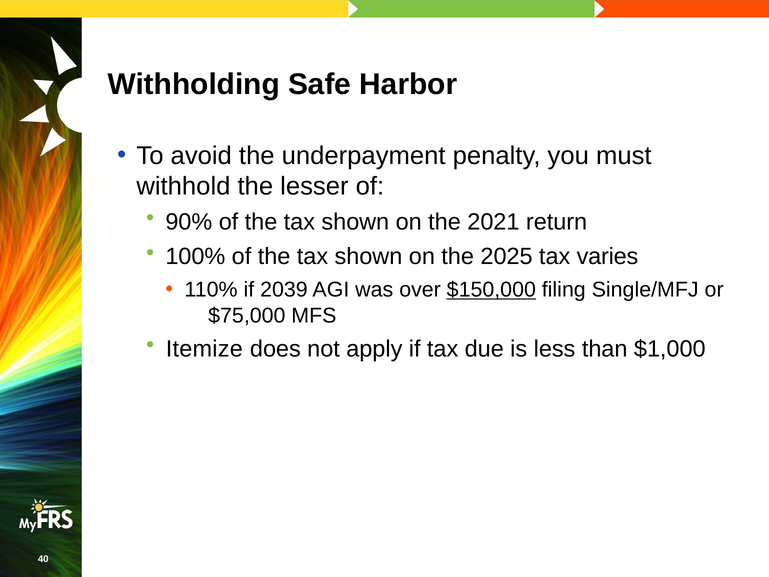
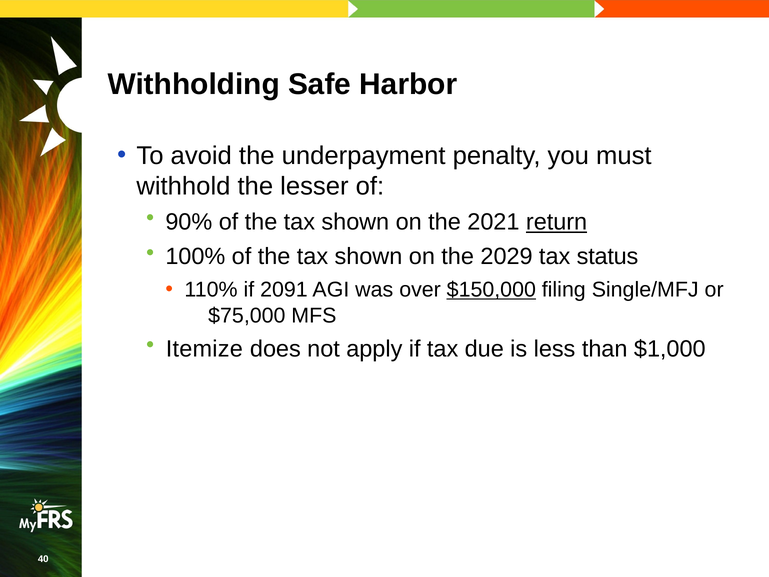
return underline: none -> present
2025: 2025 -> 2029
varies: varies -> status
2039: 2039 -> 2091
